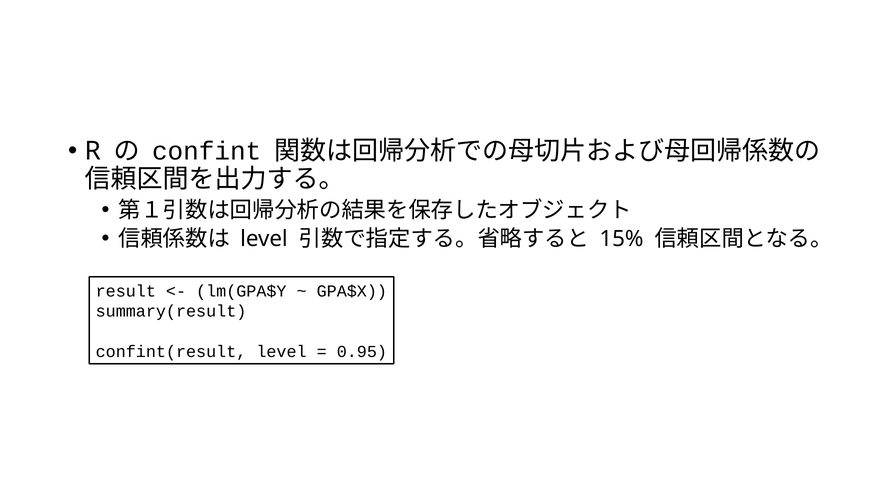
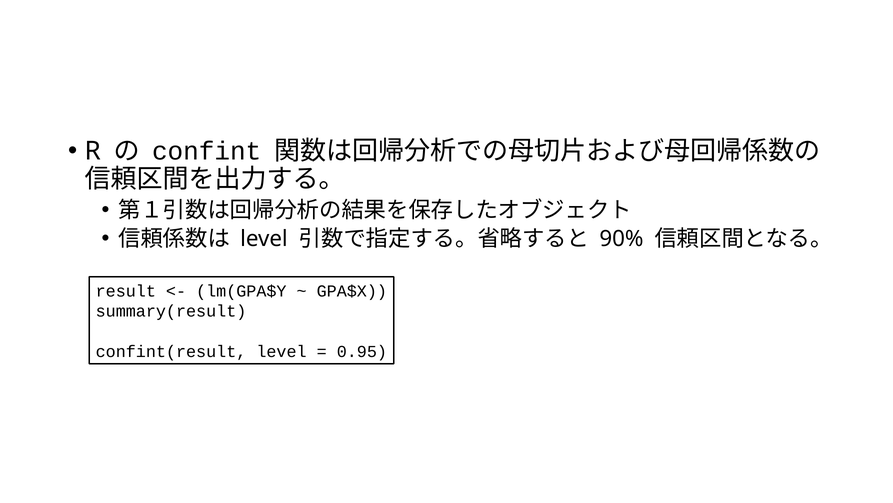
15%: 15% -> 90%
